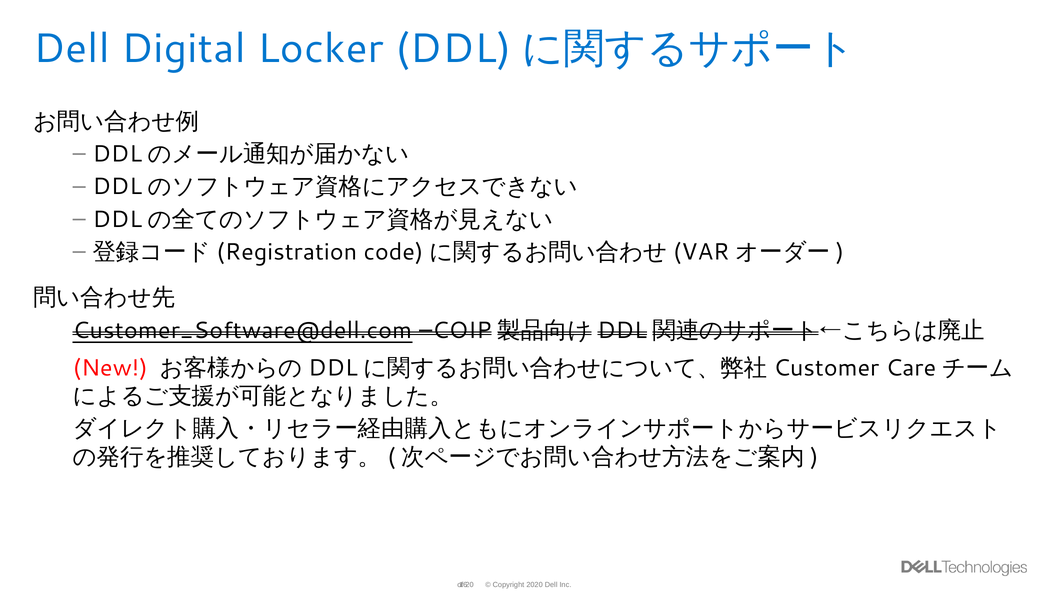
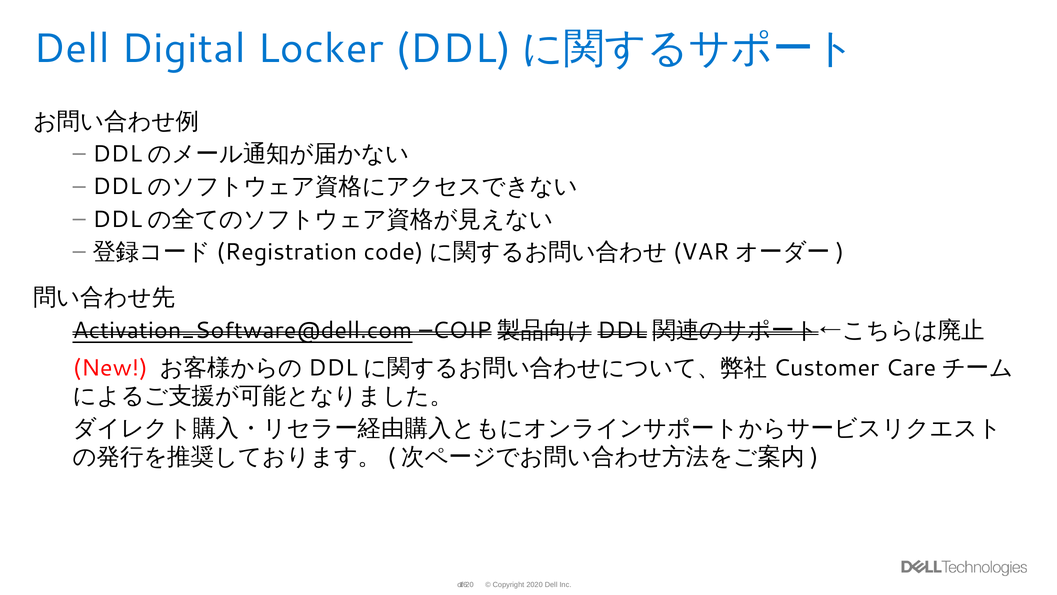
Customer_Software@dell.com: Customer_Software@dell.com -> Activation_Software@dell.com
